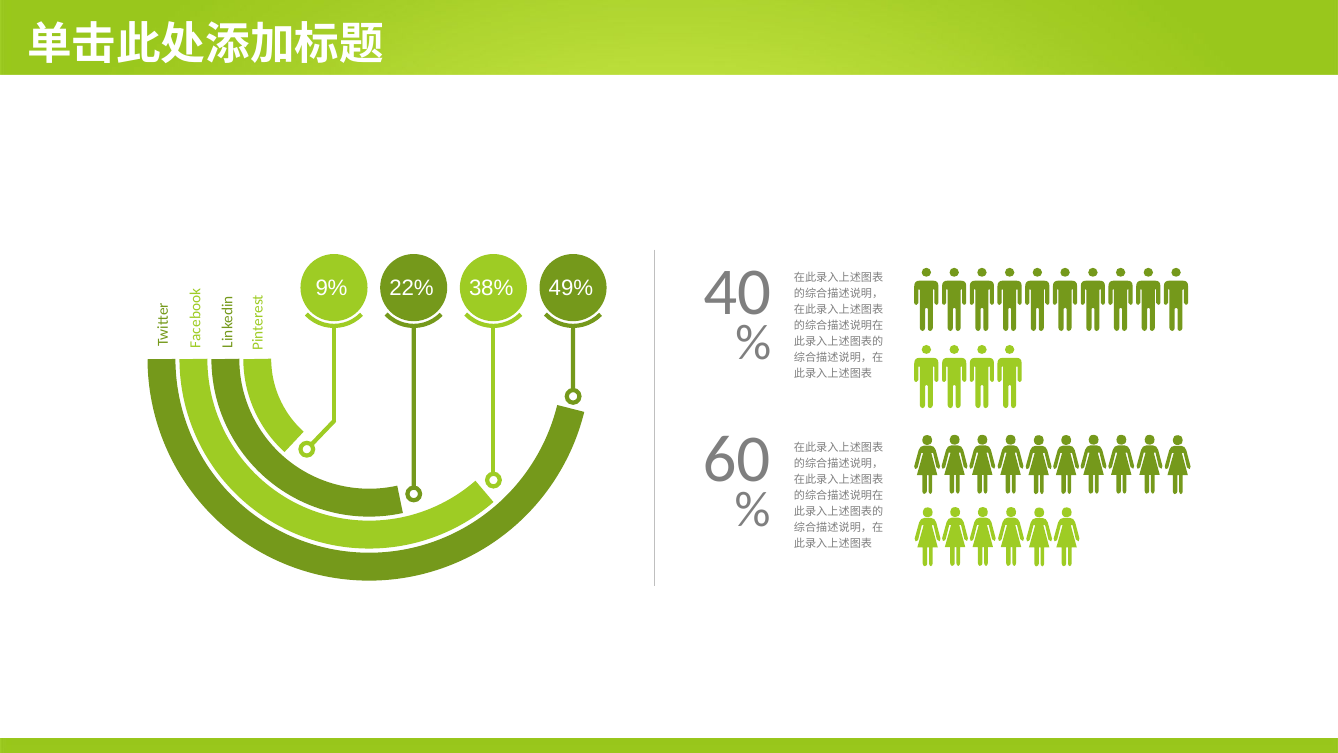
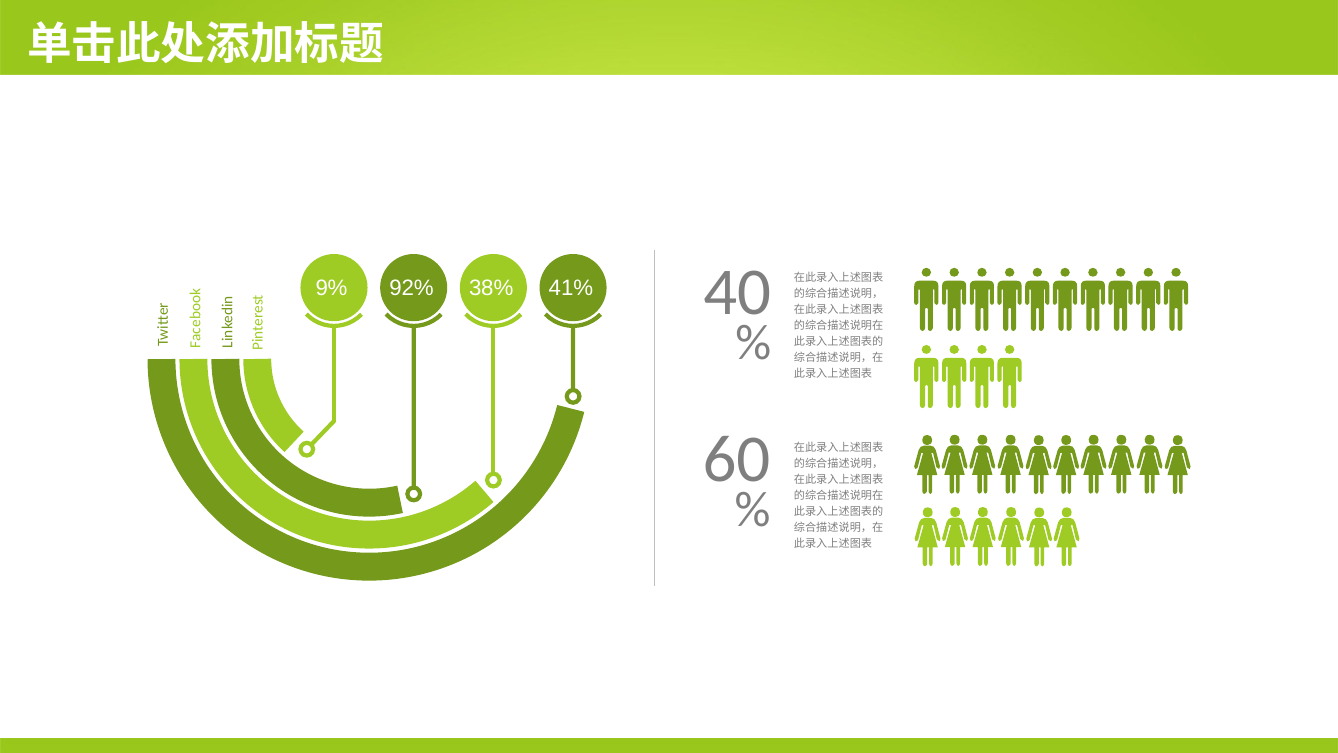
22%: 22% -> 92%
49%: 49% -> 41%
